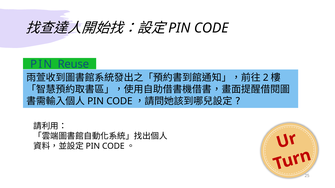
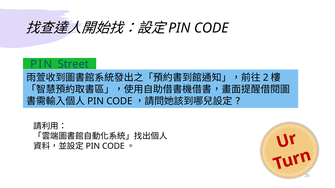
Reuse: Reuse -> Street
